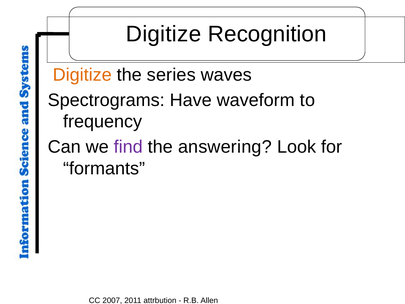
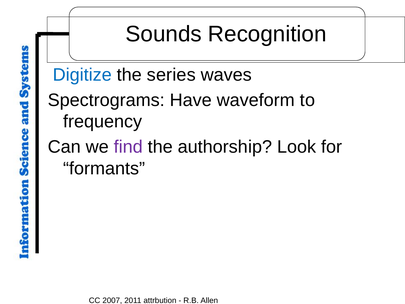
Digitize at (164, 34): Digitize -> Sounds
Digitize at (82, 75) colour: orange -> blue
answering: answering -> authorship
